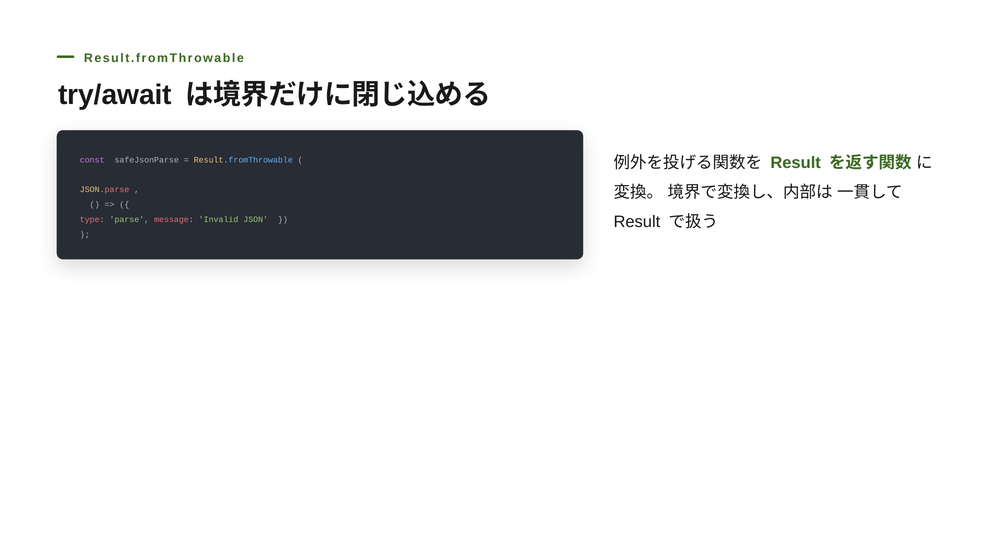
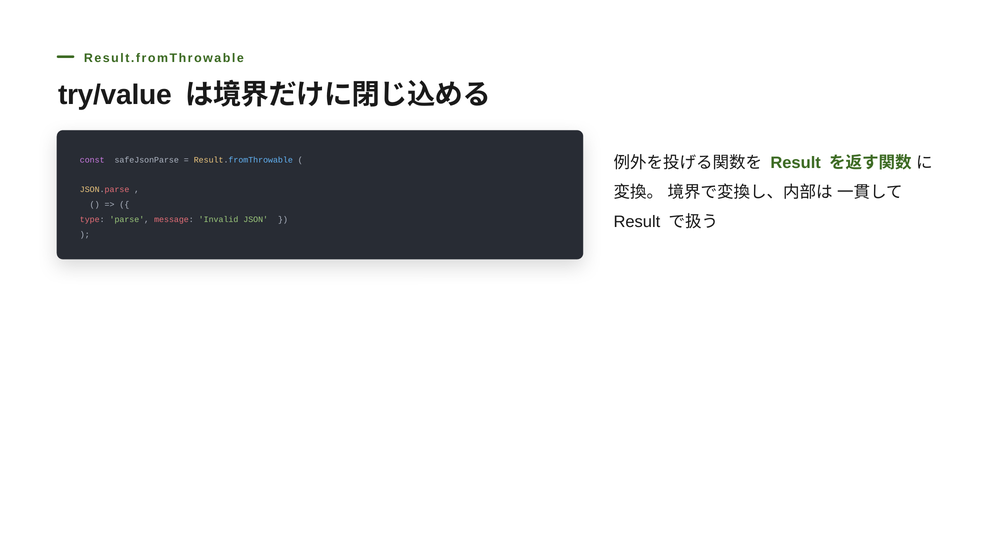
try/await: try/await -> try/value
